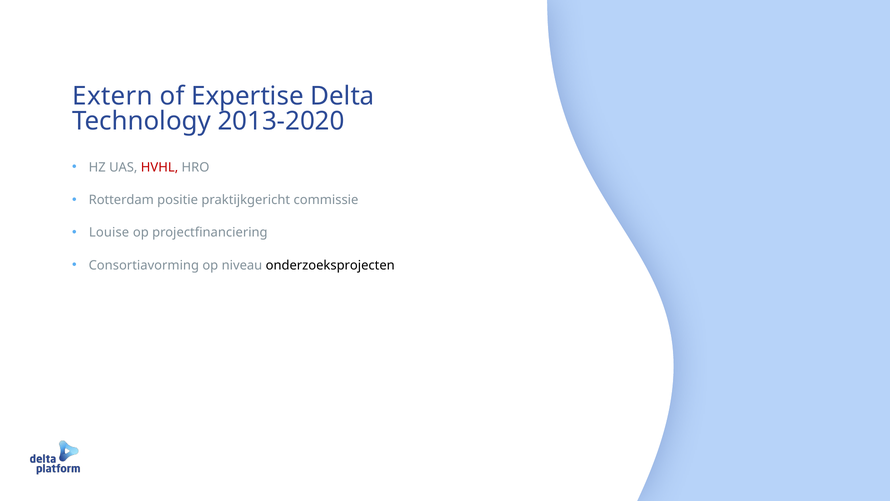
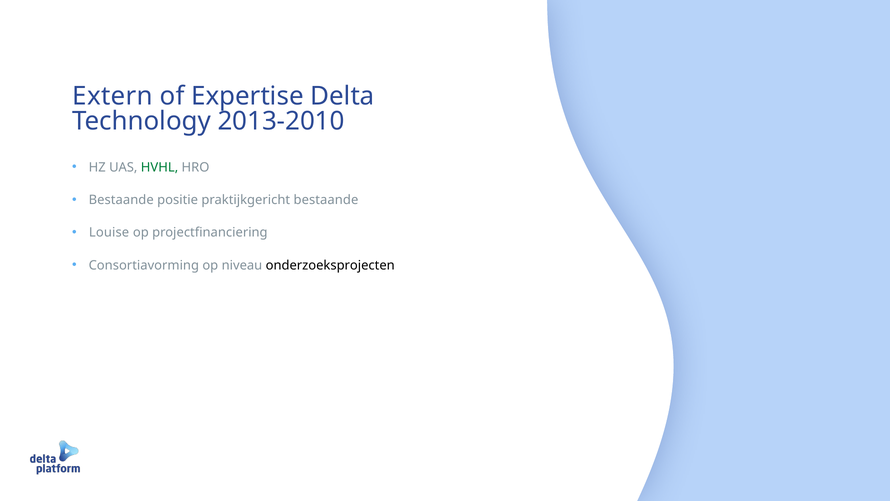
2013-2020: 2013-2020 -> 2013-2010
HVHL colour: red -> green
Rotterdam at (121, 200): Rotterdam -> Bestaande
praktijkgericht commissie: commissie -> bestaande
